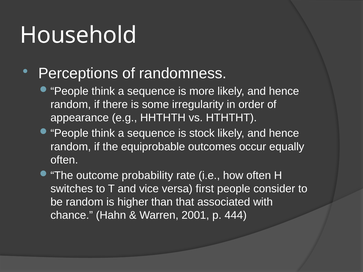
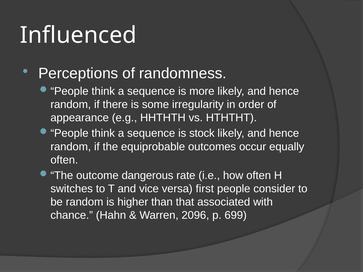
Household: Household -> Influenced
probability: probability -> dangerous
2001: 2001 -> 2096
444: 444 -> 699
